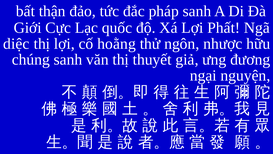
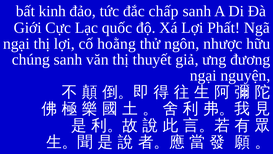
thận: thận -> kinh
pháp: pháp -> chấp
diệc at (16, 44): diệc -> ngại
